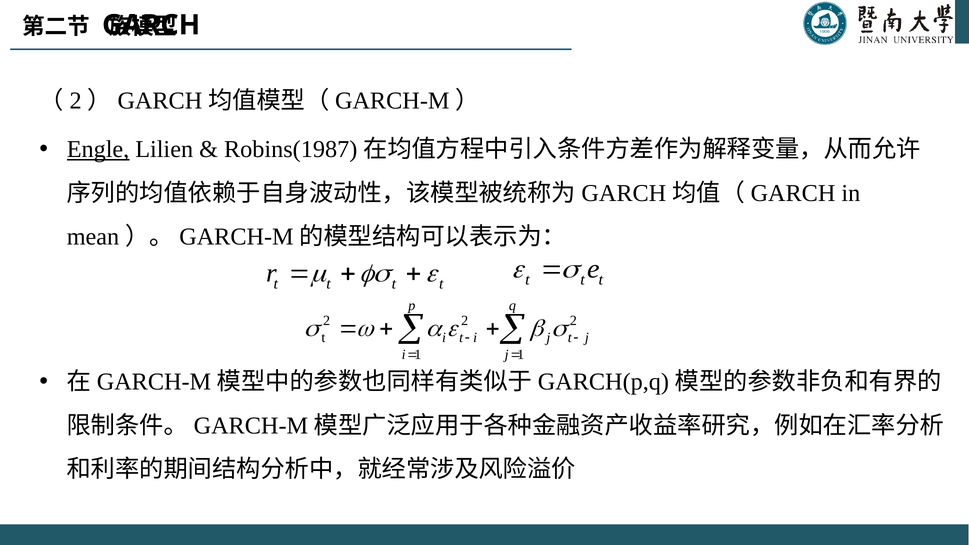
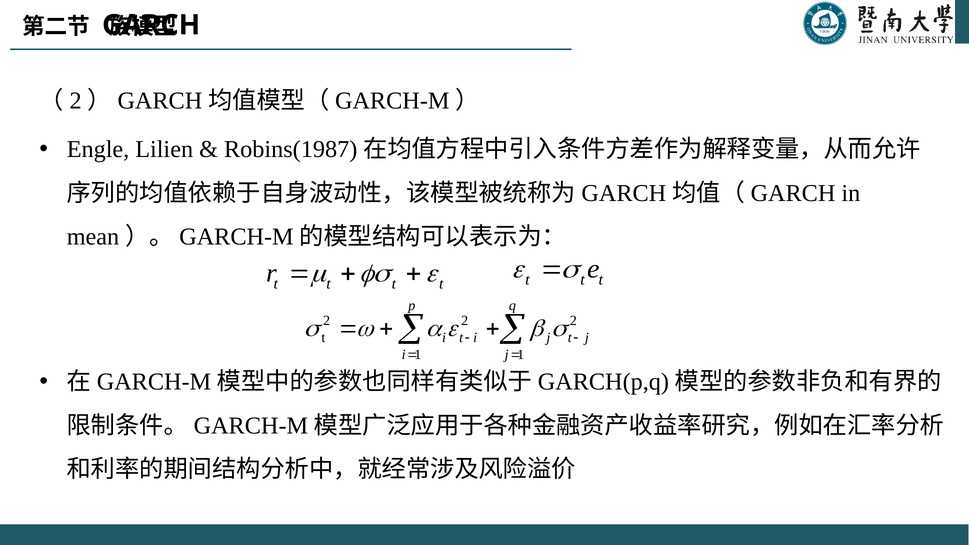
Engle underline: present -> none
